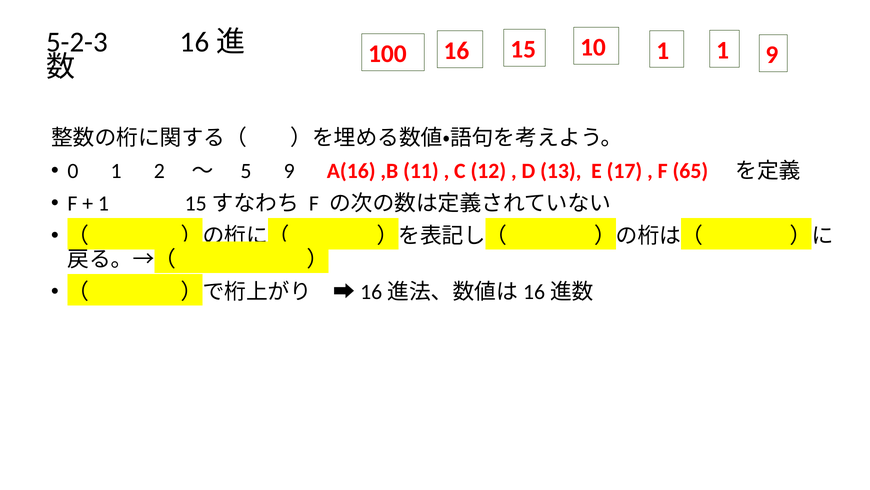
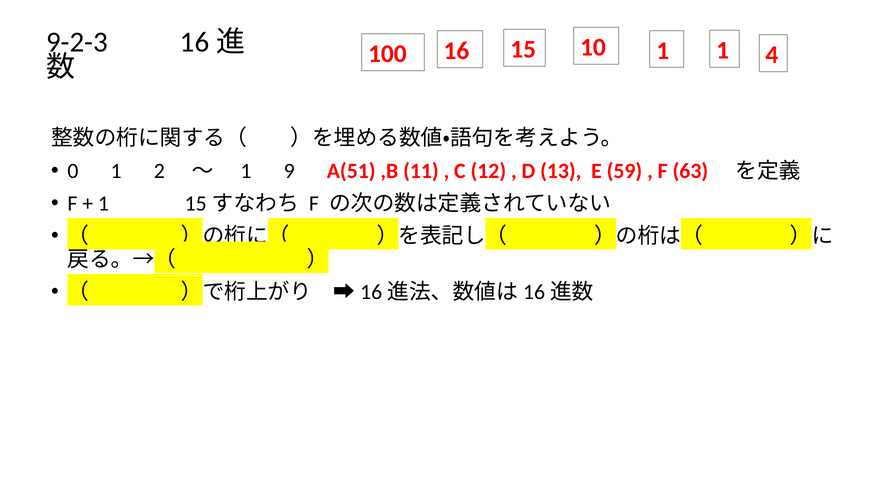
5-2-3: 5-2-3 -> 9-2-3
1 9: 9 -> 4
5 at (246, 171): 5 -> 1
A(16: A(16 -> A(51
17: 17 -> 59
65: 65 -> 63
